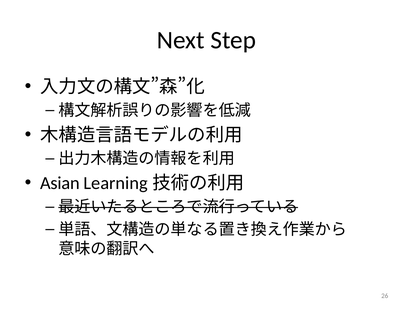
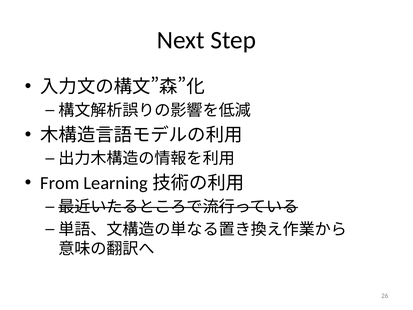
Asian: Asian -> From
